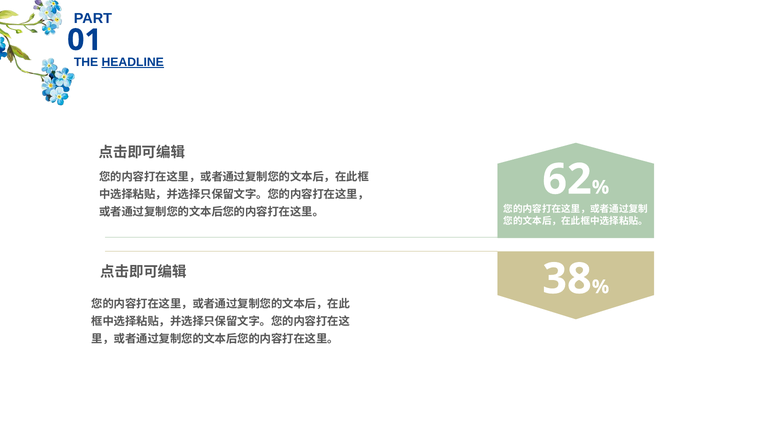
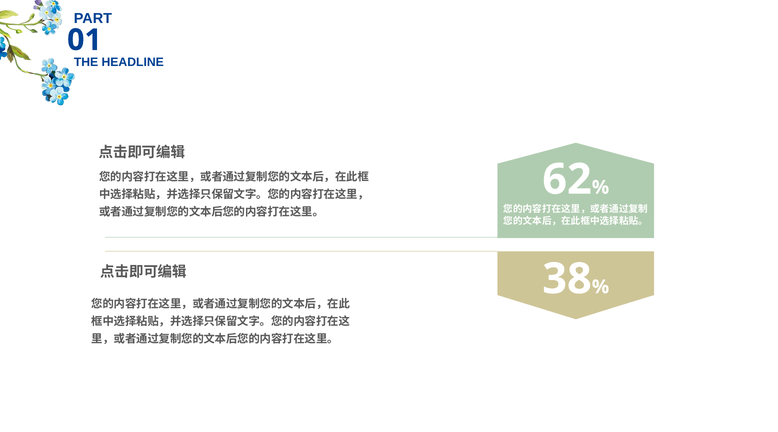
HEADLINE underline: present -> none
